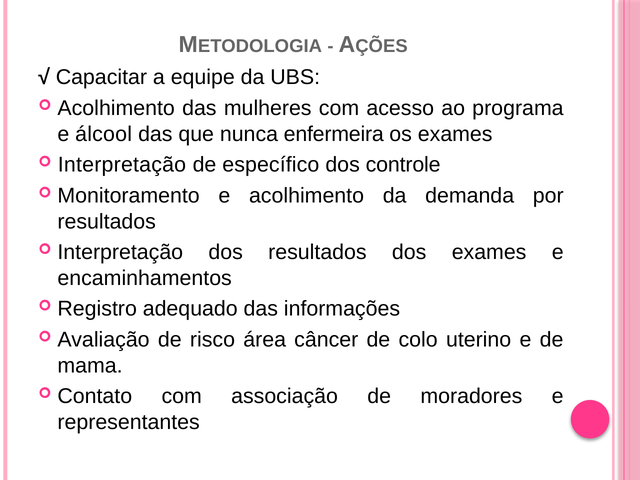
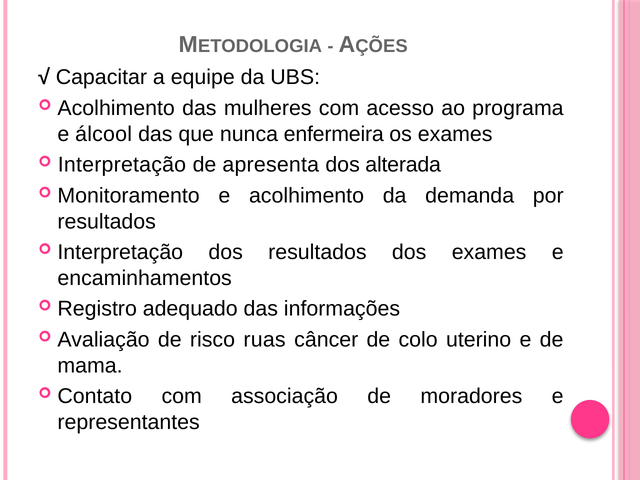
específico: específico -> apresenta
controle: controle -> alterada
área: área -> ruas
